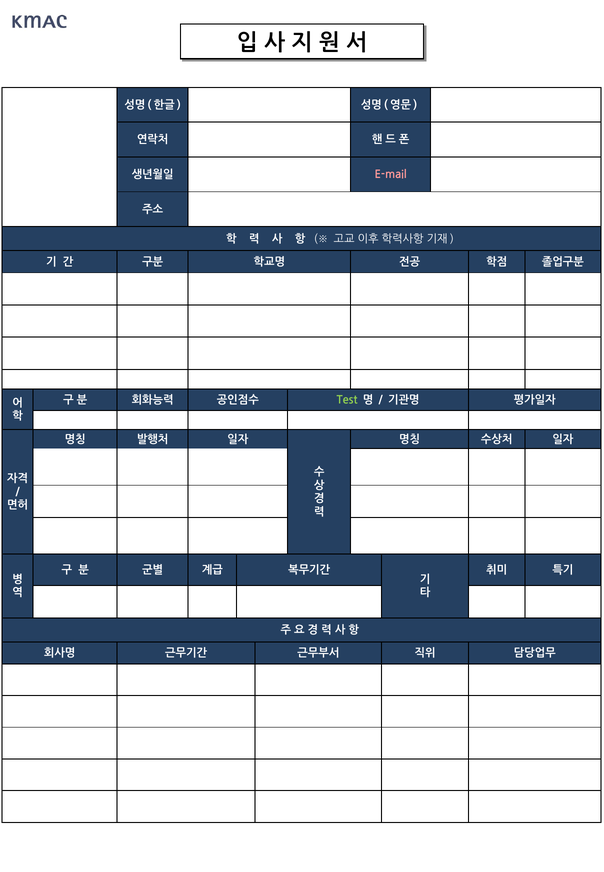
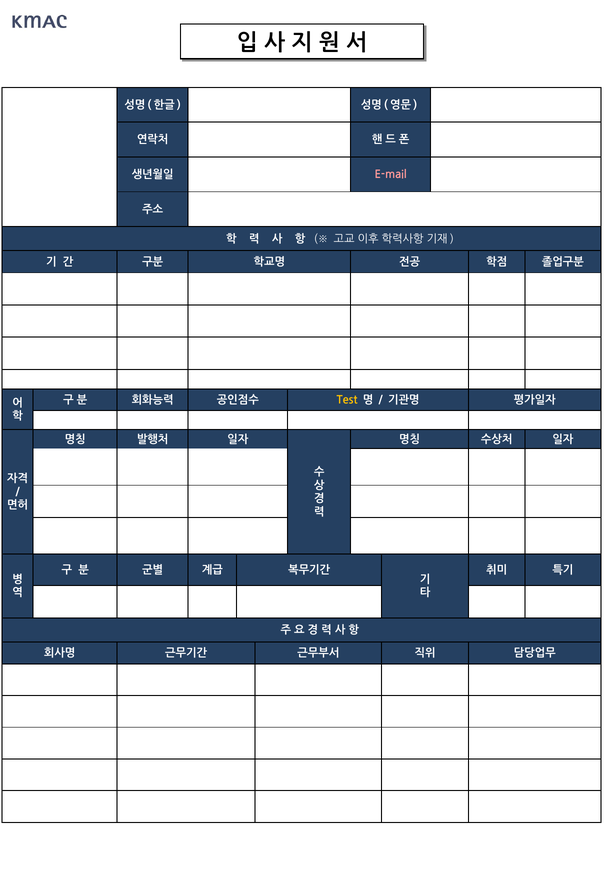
Test colour: light green -> yellow
